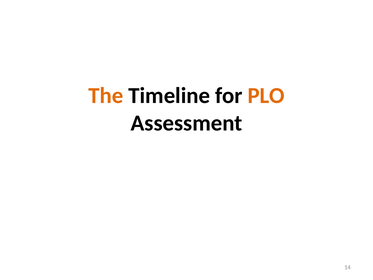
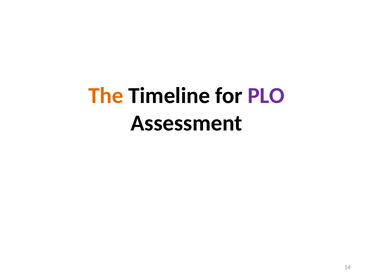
PLO colour: orange -> purple
